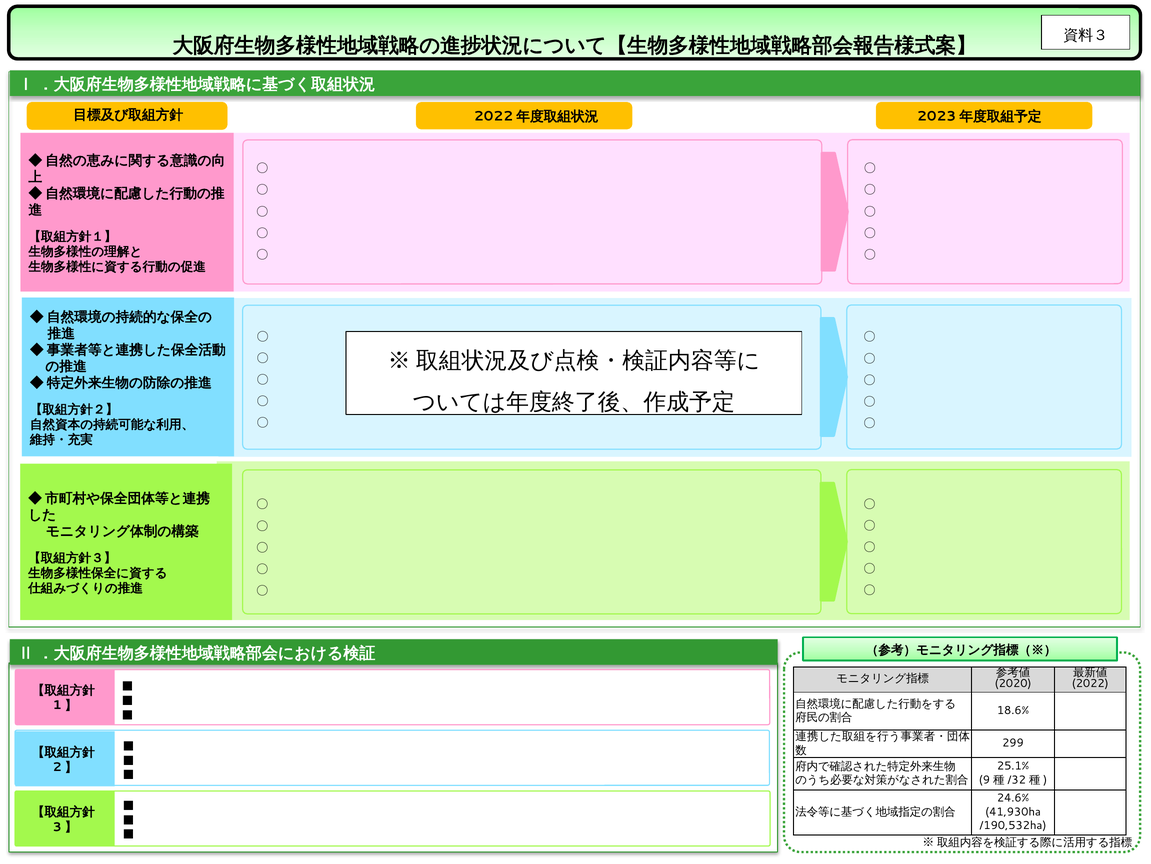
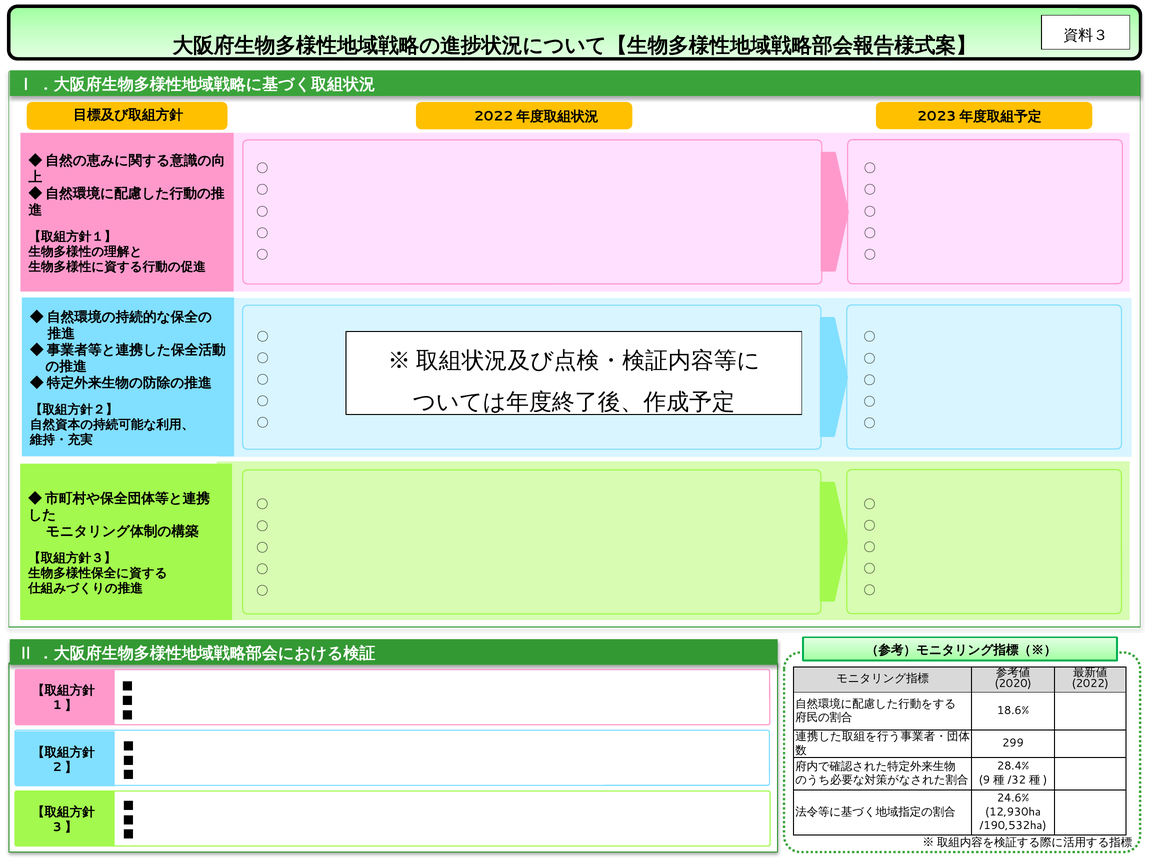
25.1%: 25.1% -> 28.4%
41,930ha: 41,930ha -> 12,930ha
